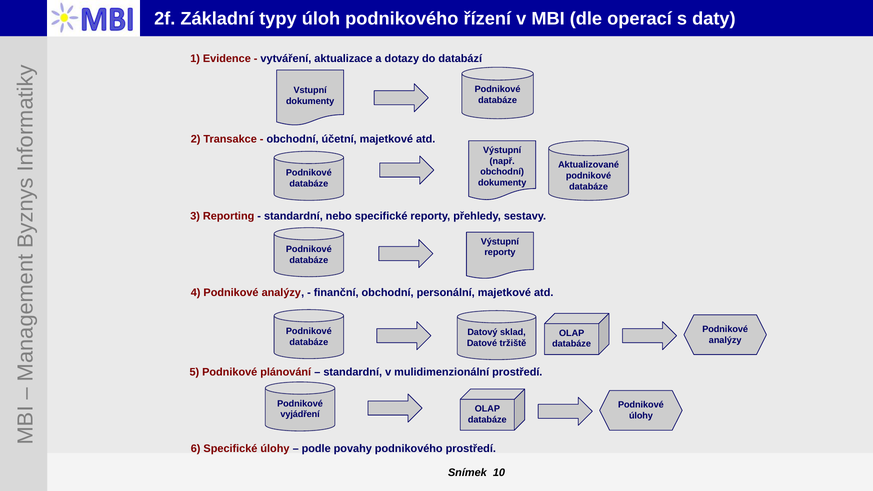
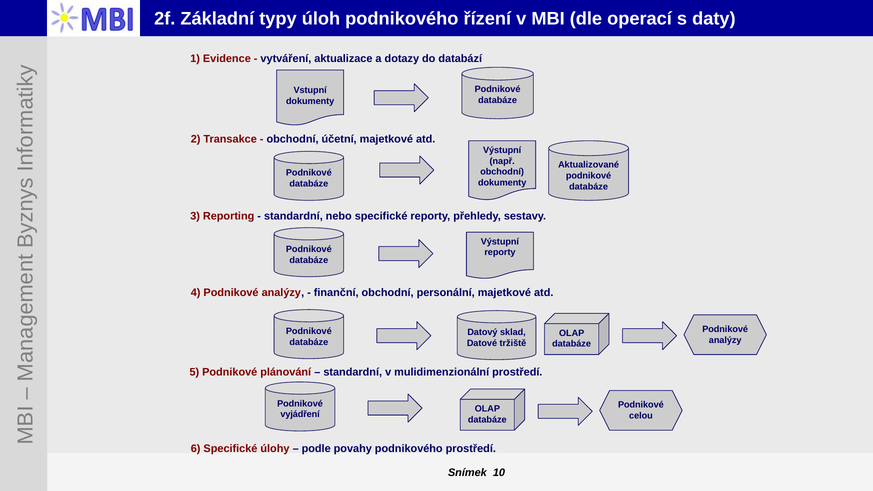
úlohy at (641, 416): úlohy -> celou
